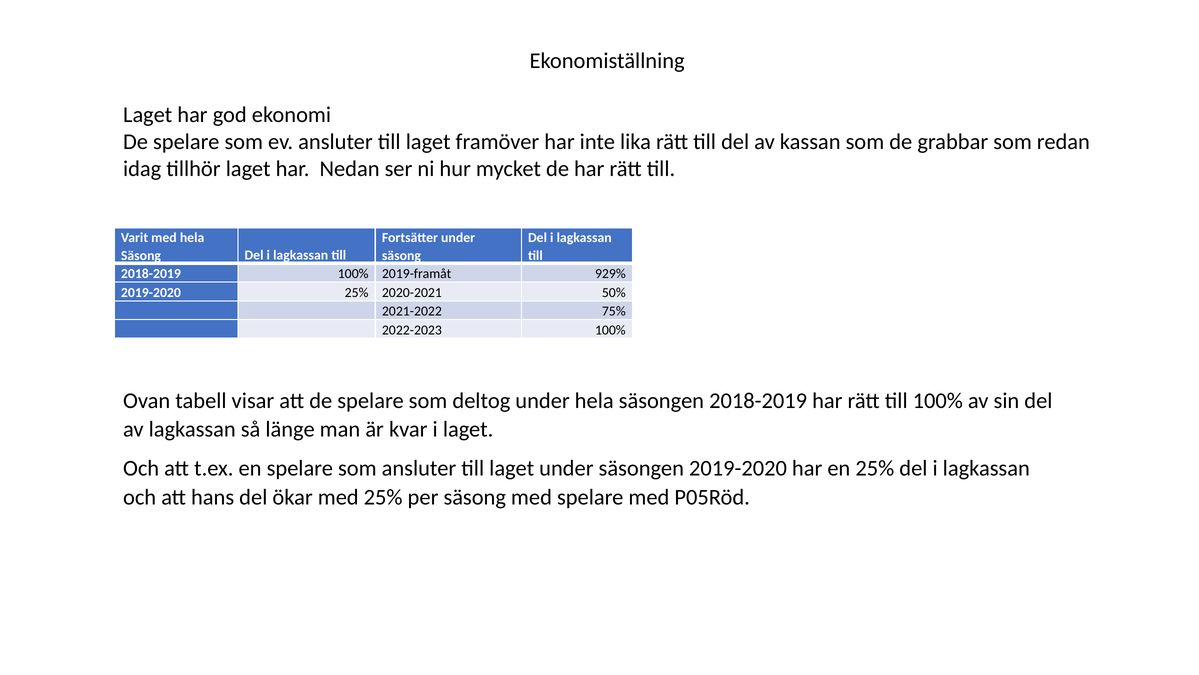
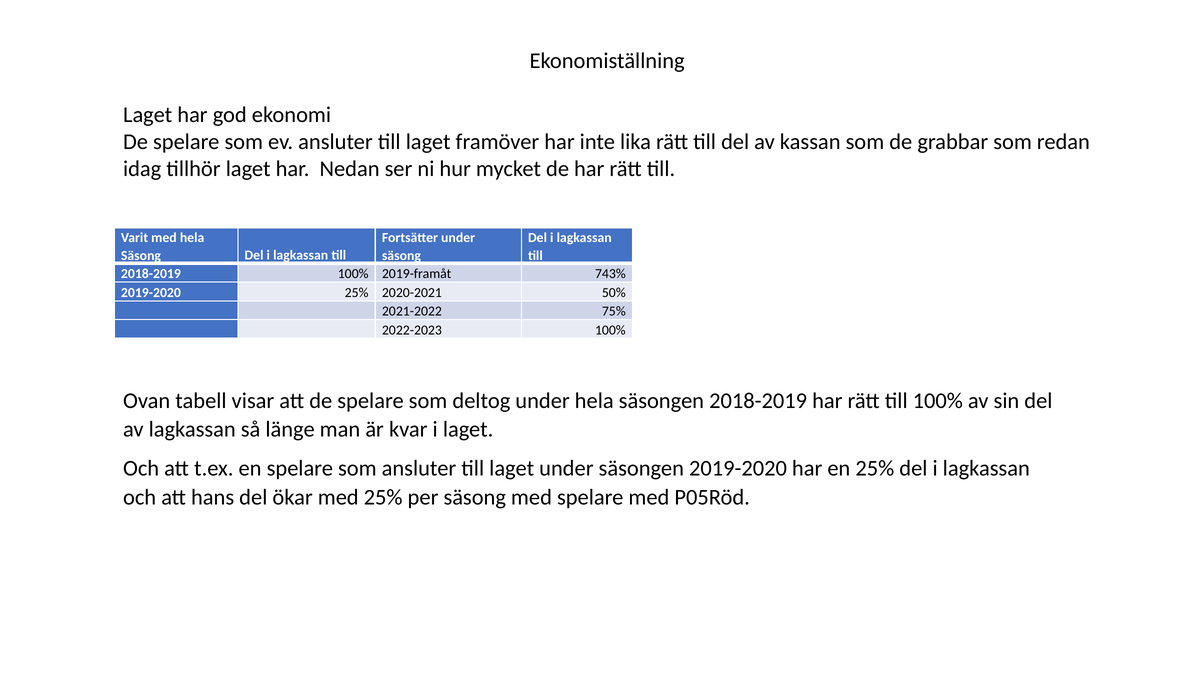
929%: 929% -> 743%
